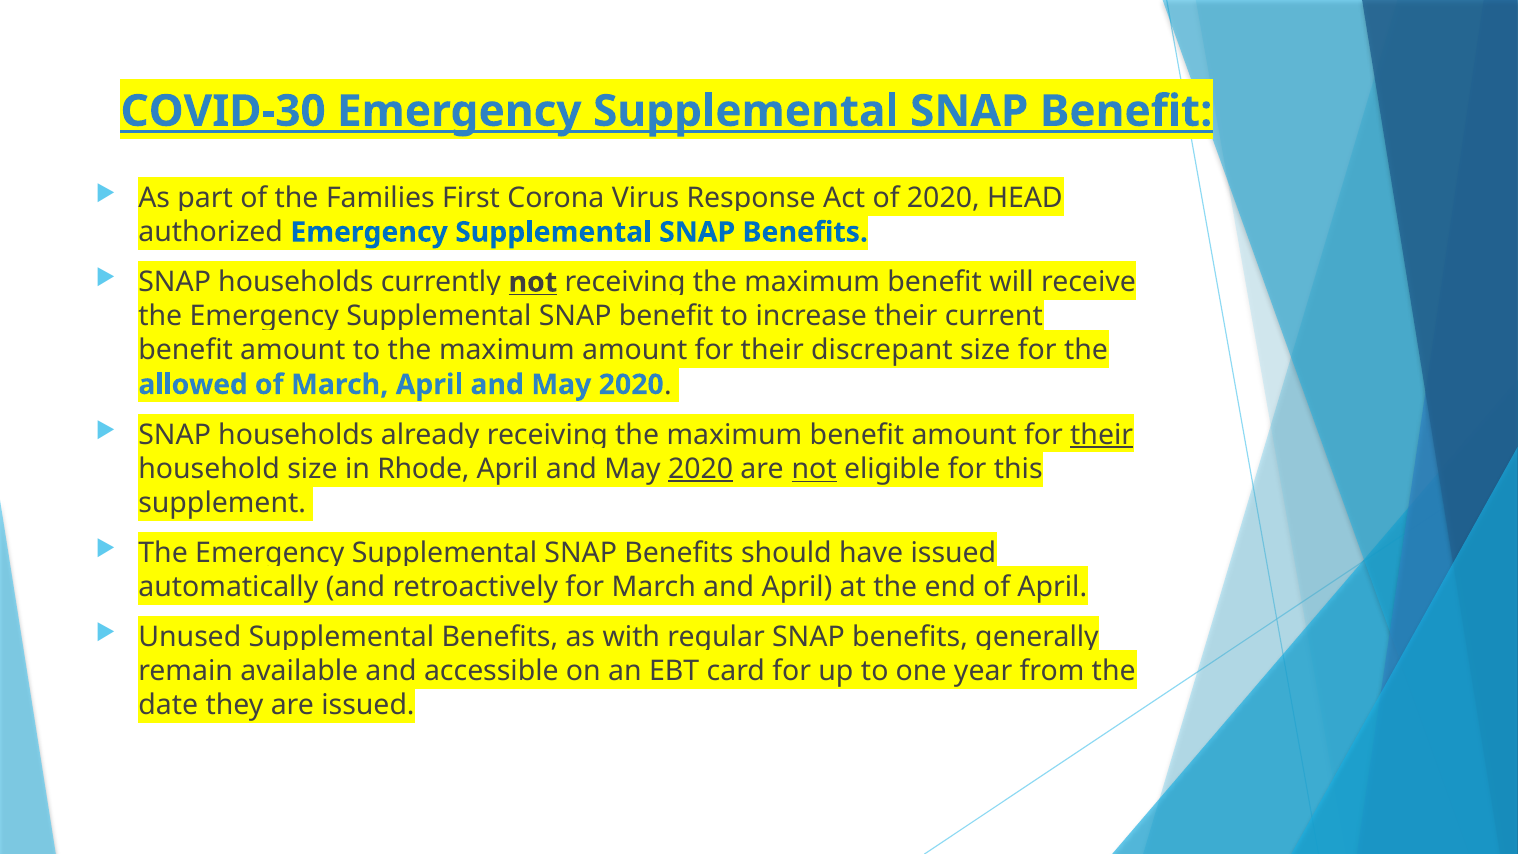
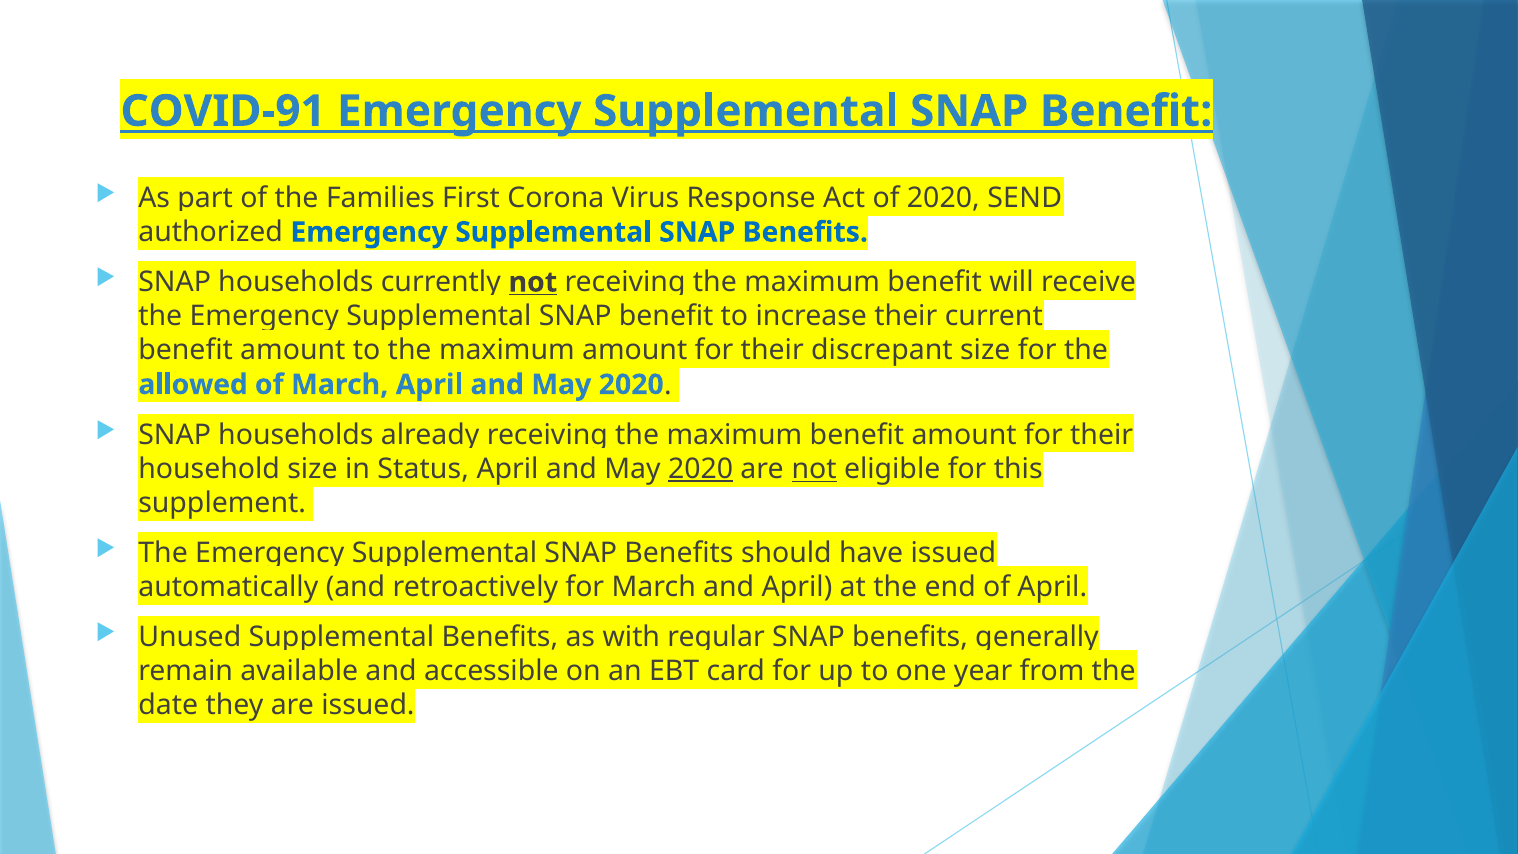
COVID-30: COVID-30 -> COVID-91
HEAD: HEAD -> SEND
their at (1102, 435) underline: present -> none
Rhode: Rhode -> Status
